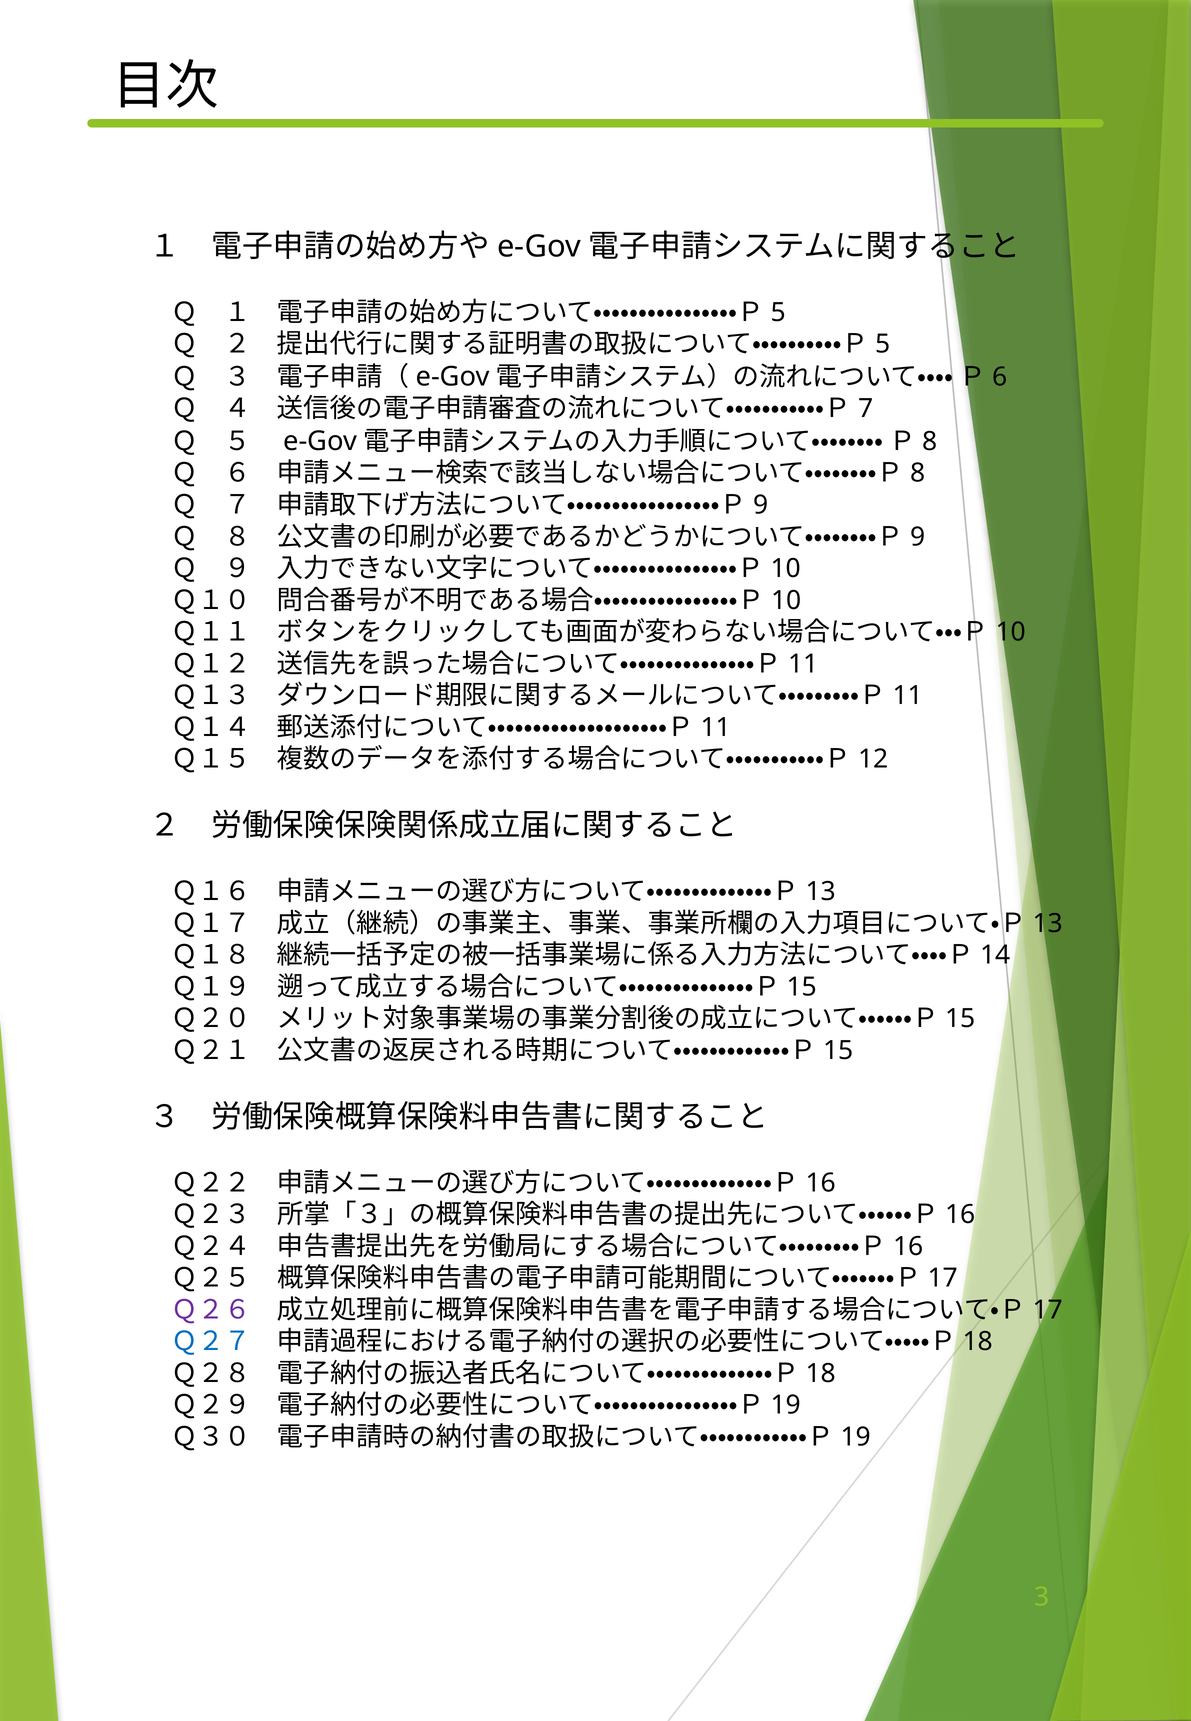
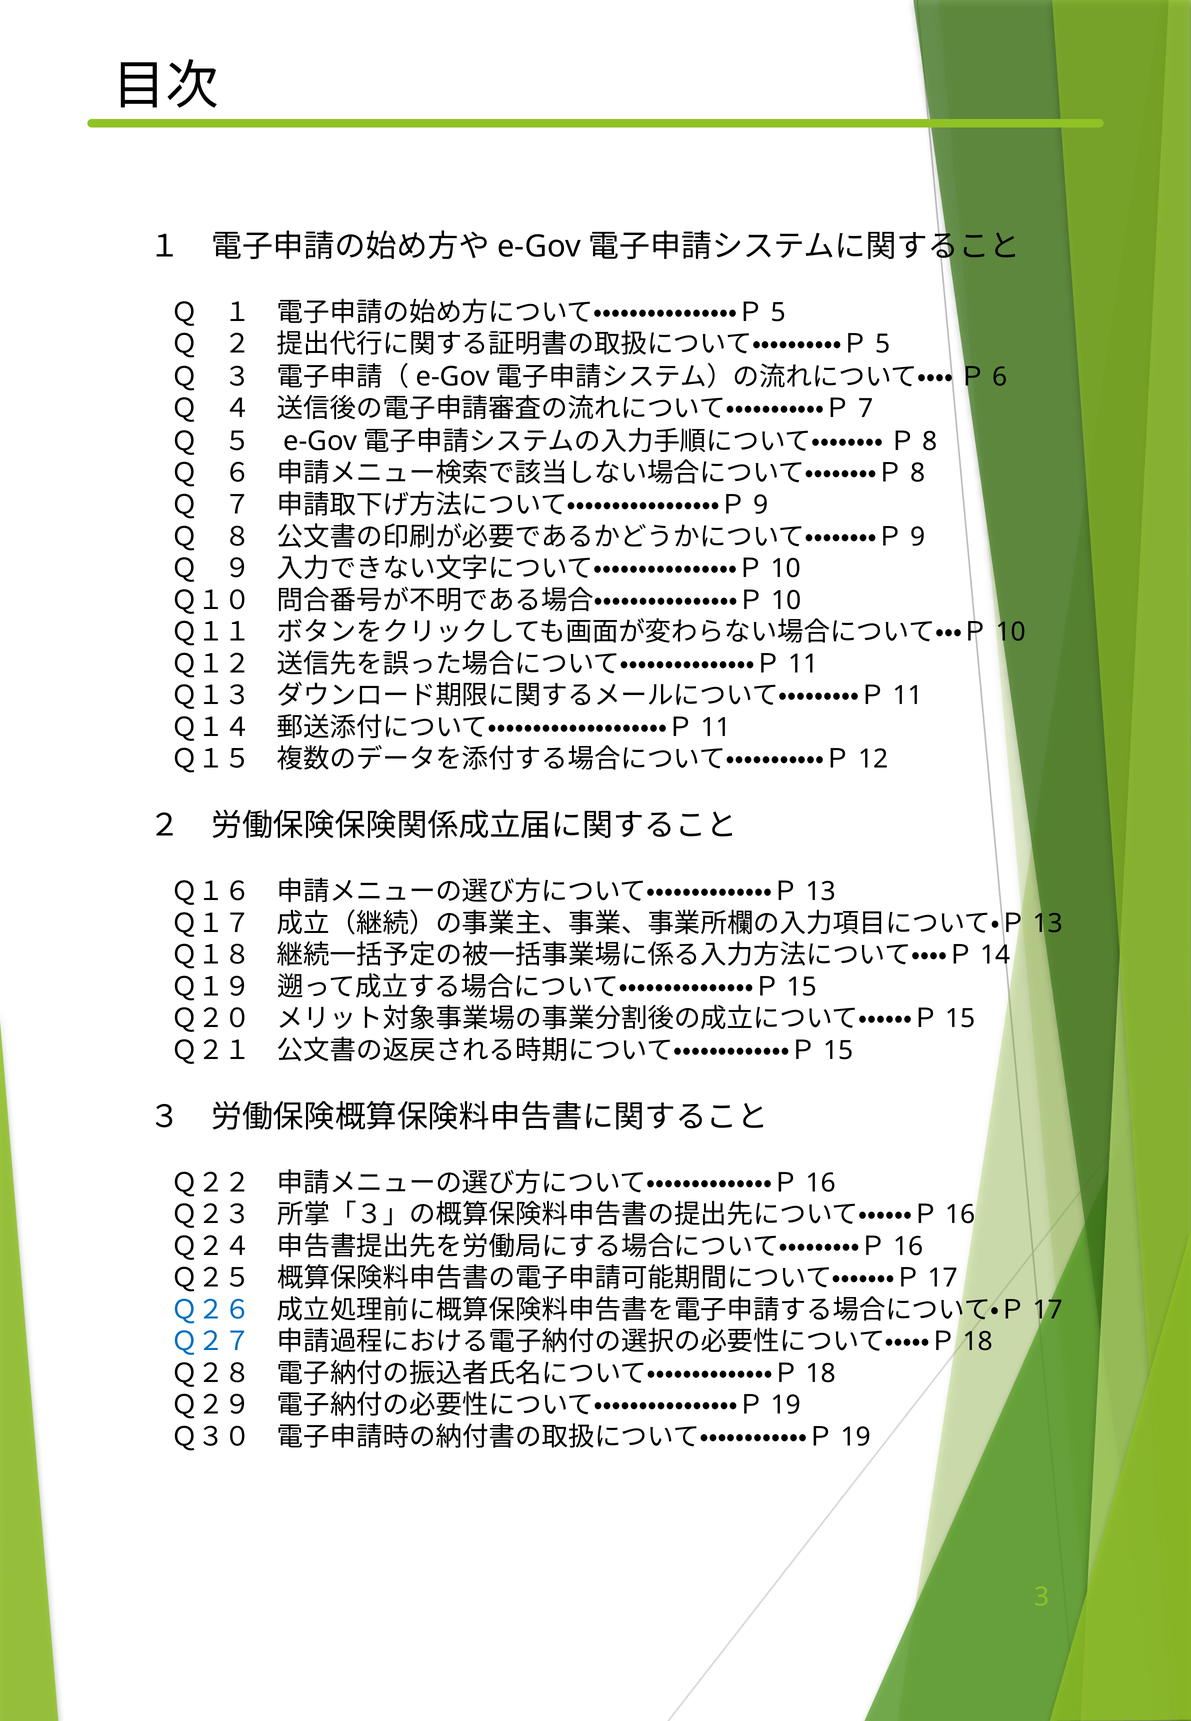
Ｑ２６ colour: purple -> blue
